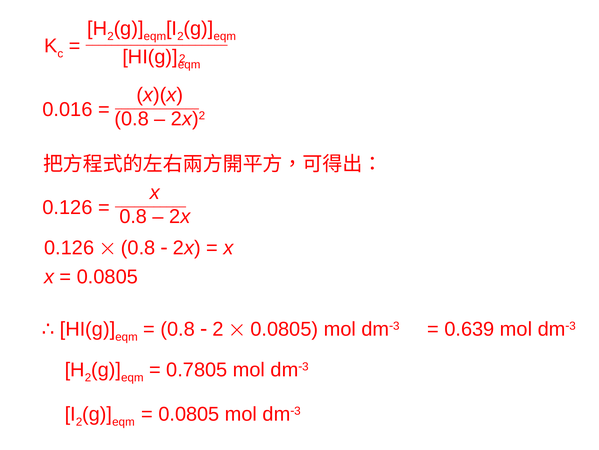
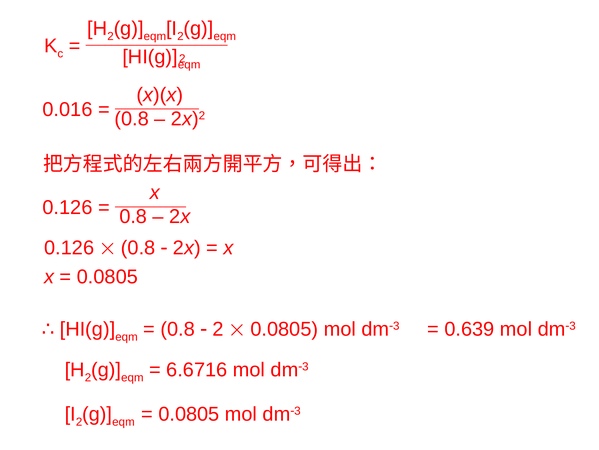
0.7805: 0.7805 -> 6.6716
